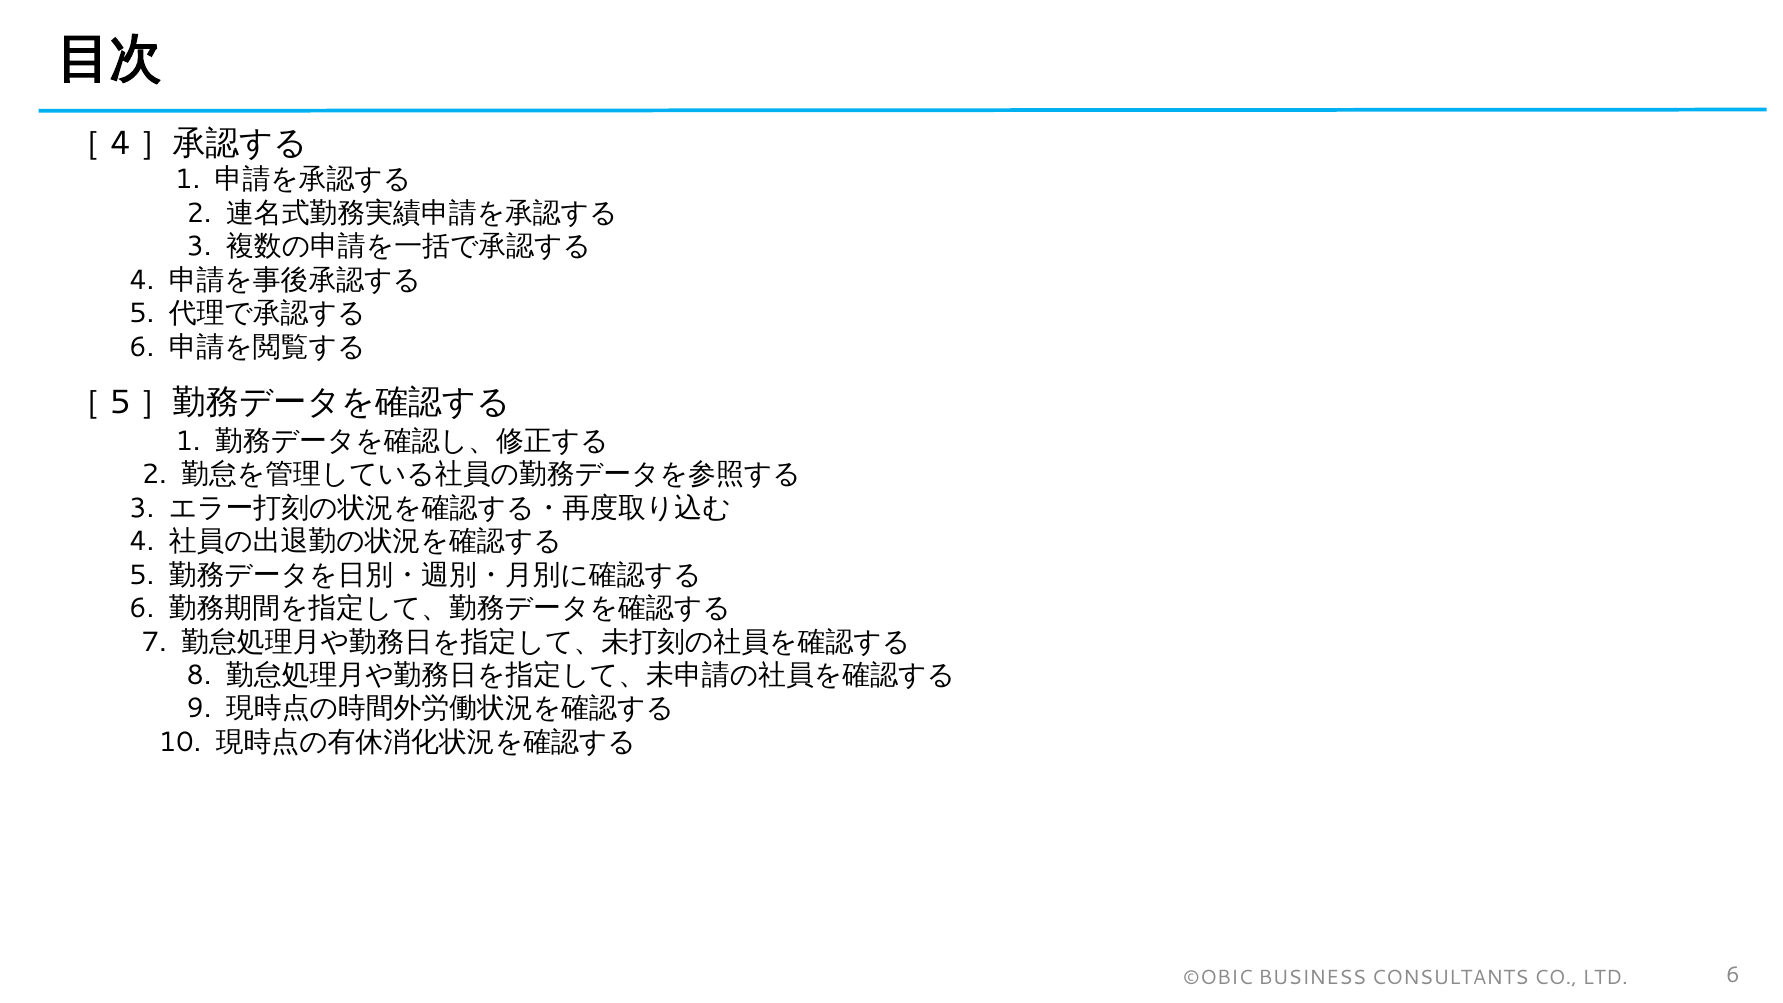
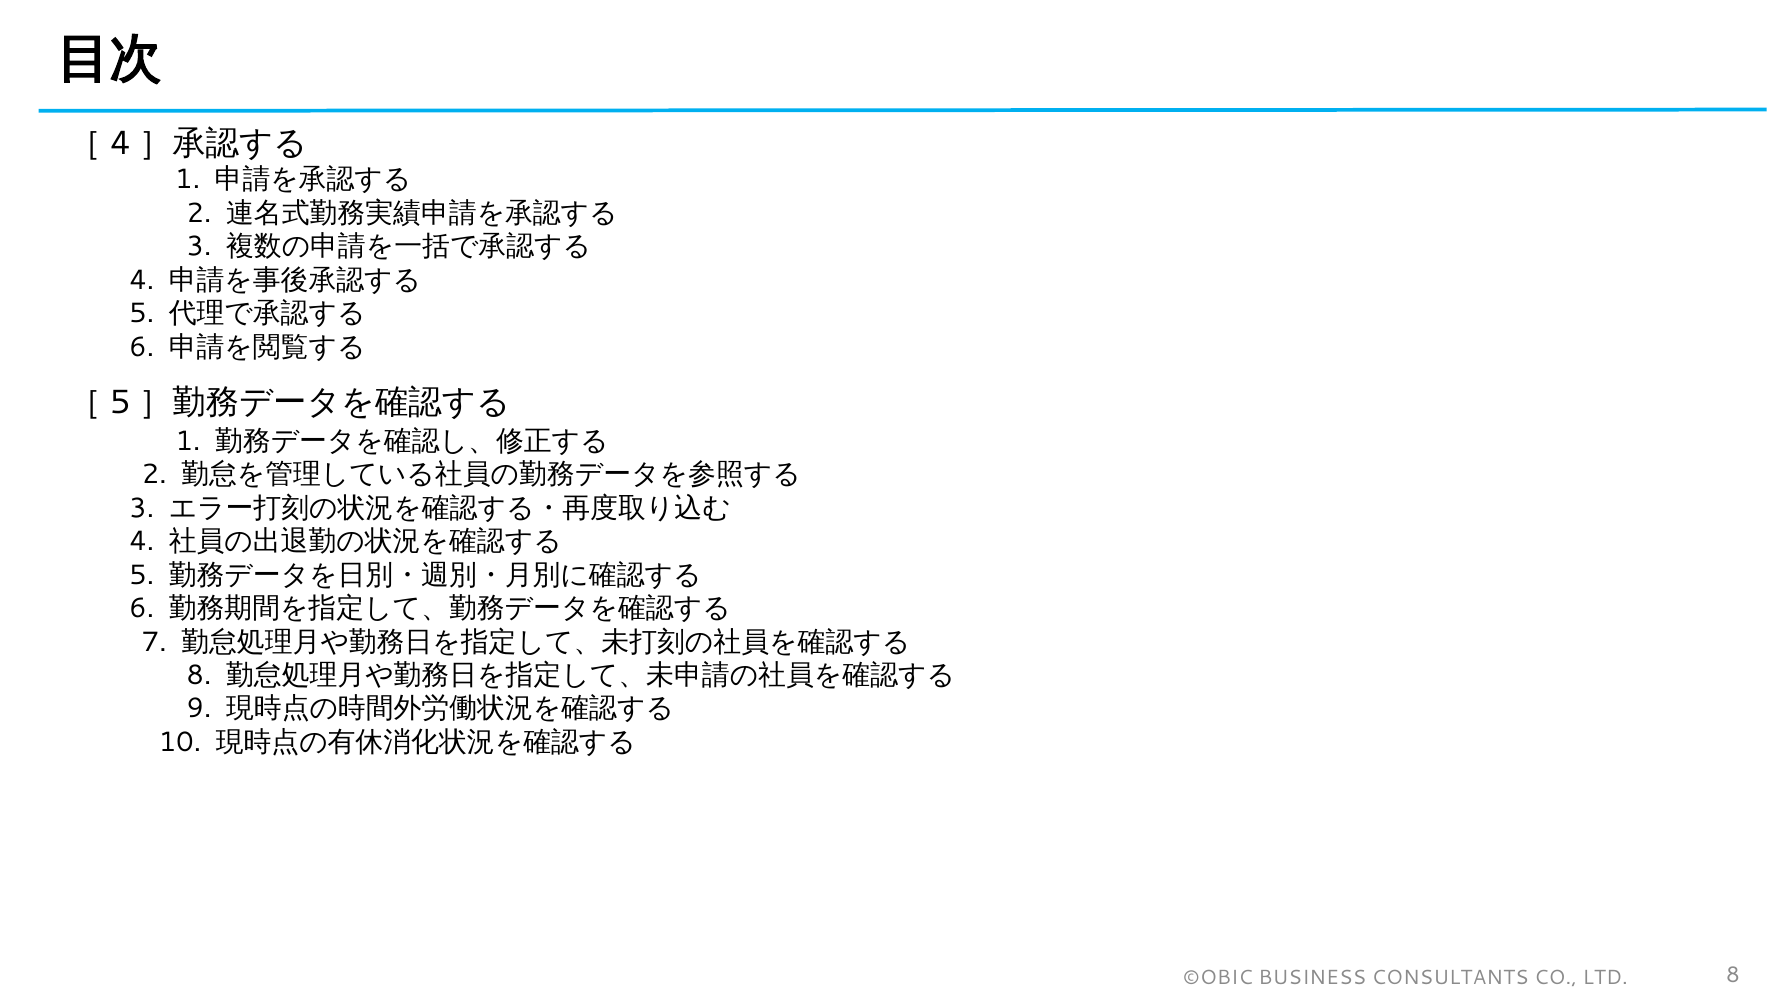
LTD 6: 6 -> 8
